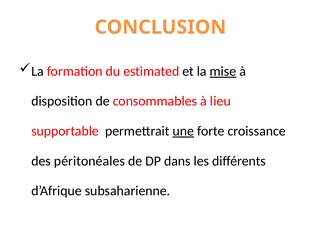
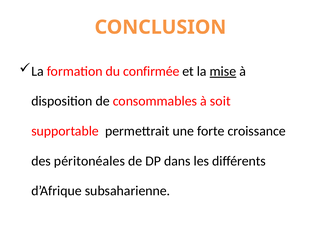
estimated: estimated -> confirmée
lieu: lieu -> soit
une underline: present -> none
